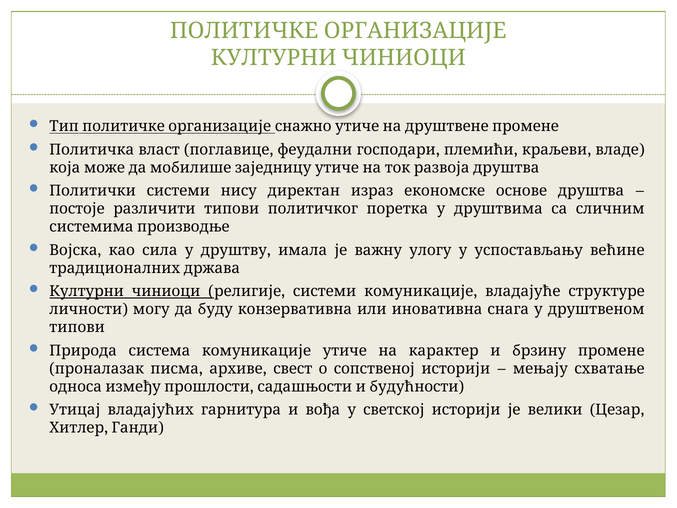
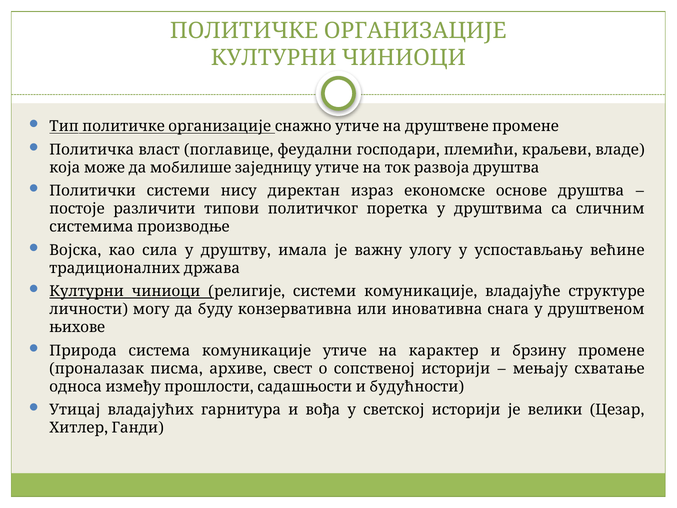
типови at (77, 327): типови -> њихове
